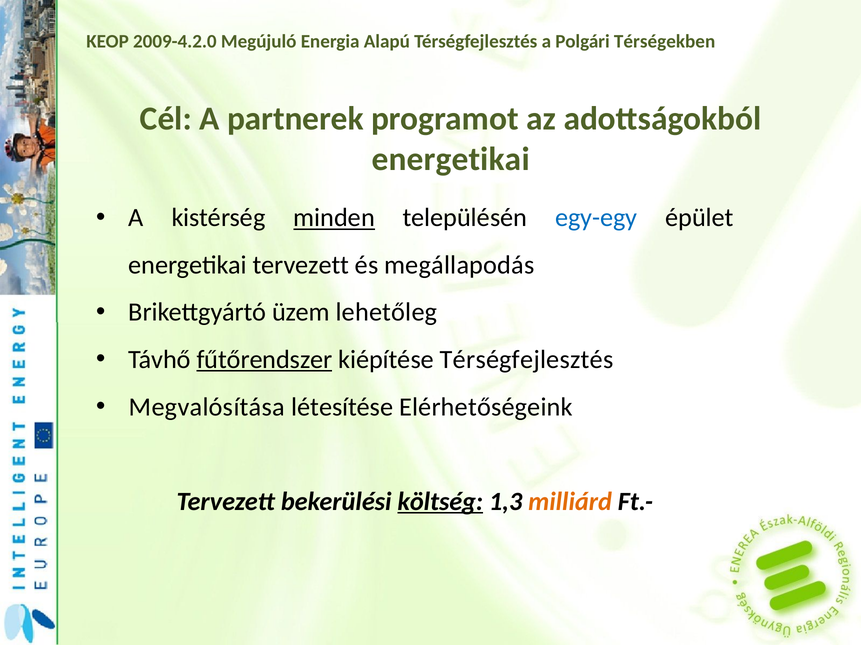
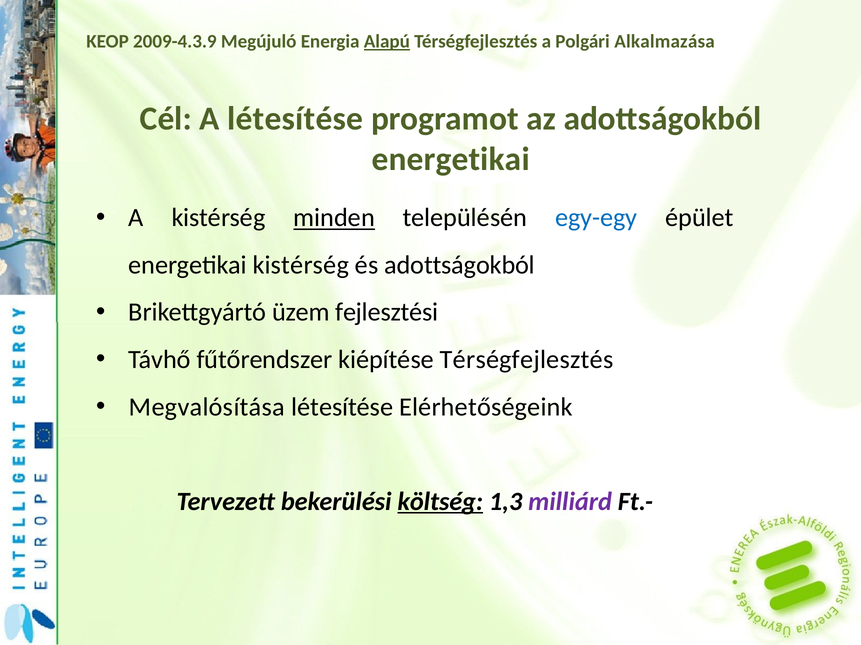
2009-4.2.0: 2009-4.2.0 -> 2009-4.3.9
Alapú underline: none -> present
Térségekben: Térségekben -> Alkalmazása
A partnerek: partnerek -> létesítése
energetikai tervezett: tervezett -> kistérség
és megállapodás: megállapodás -> adottságokból
lehetőleg: lehetőleg -> fejlesztési
fűtőrendszer underline: present -> none
milliárd colour: orange -> purple
